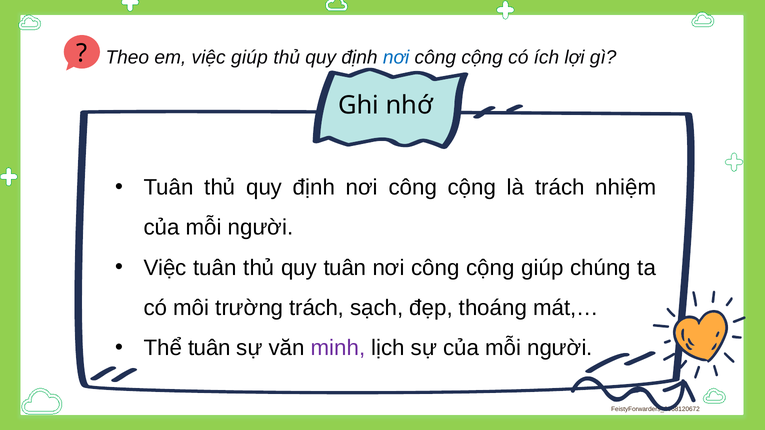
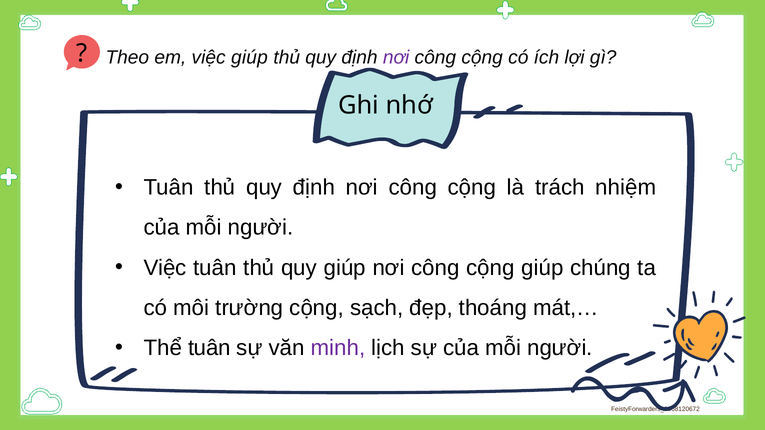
nơi at (396, 57) colour: blue -> purple
quy tuân: tuân -> giúp
trường trách: trách -> cộng
